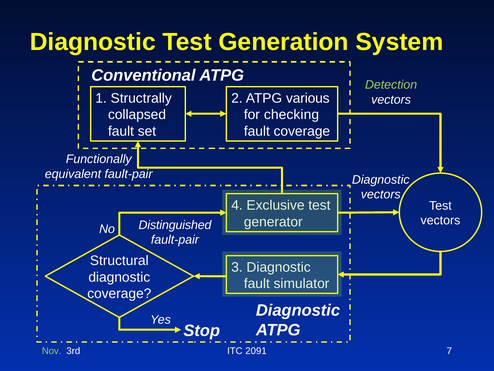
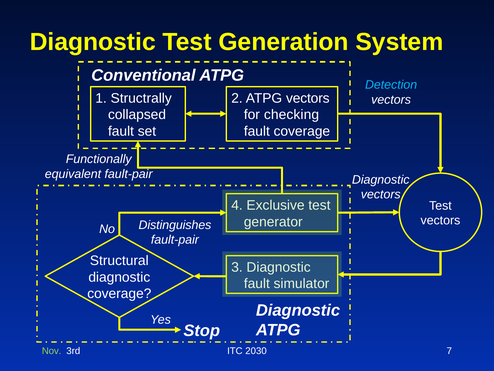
Detection colour: light green -> light blue
ATPG various: various -> vectors
Distinguished: Distinguished -> Distinguishes
2091: 2091 -> 2030
